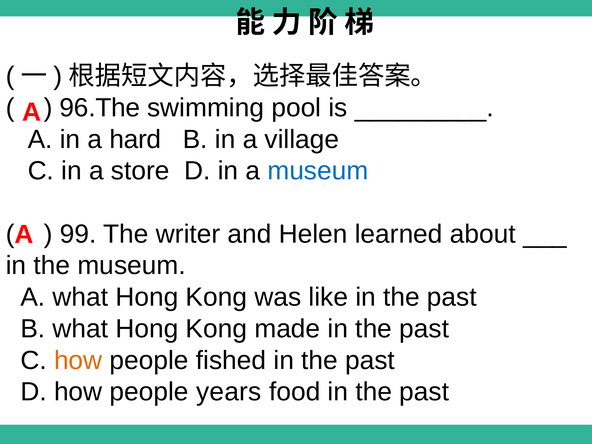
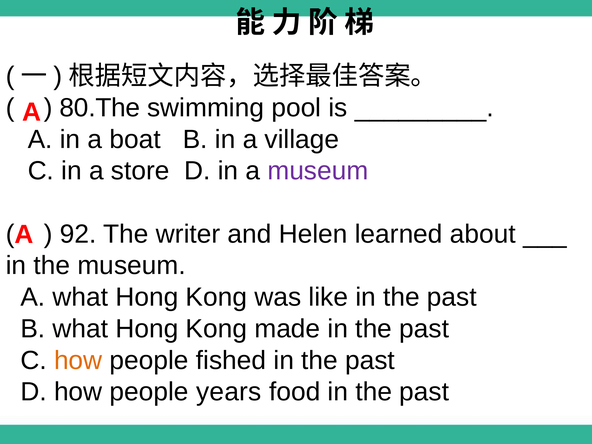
96.The: 96.The -> 80.The
hard: hard -> boat
museum at (318, 171) colour: blue -> purple
99: 99 -> 92
